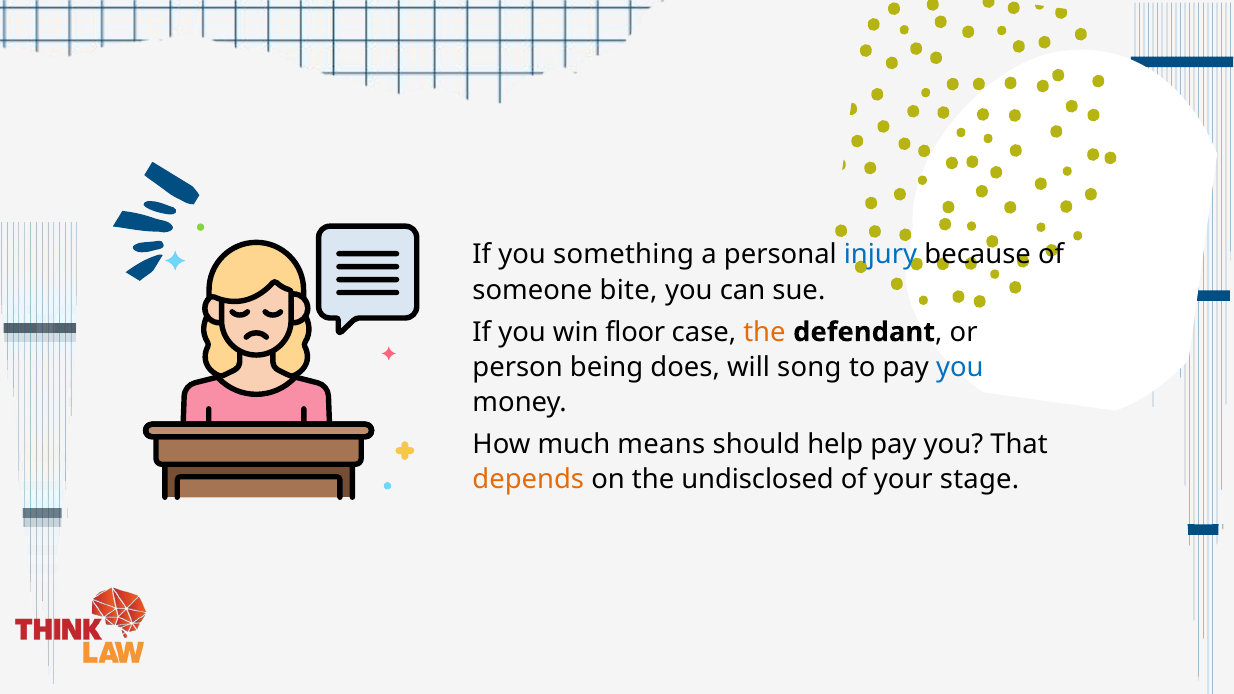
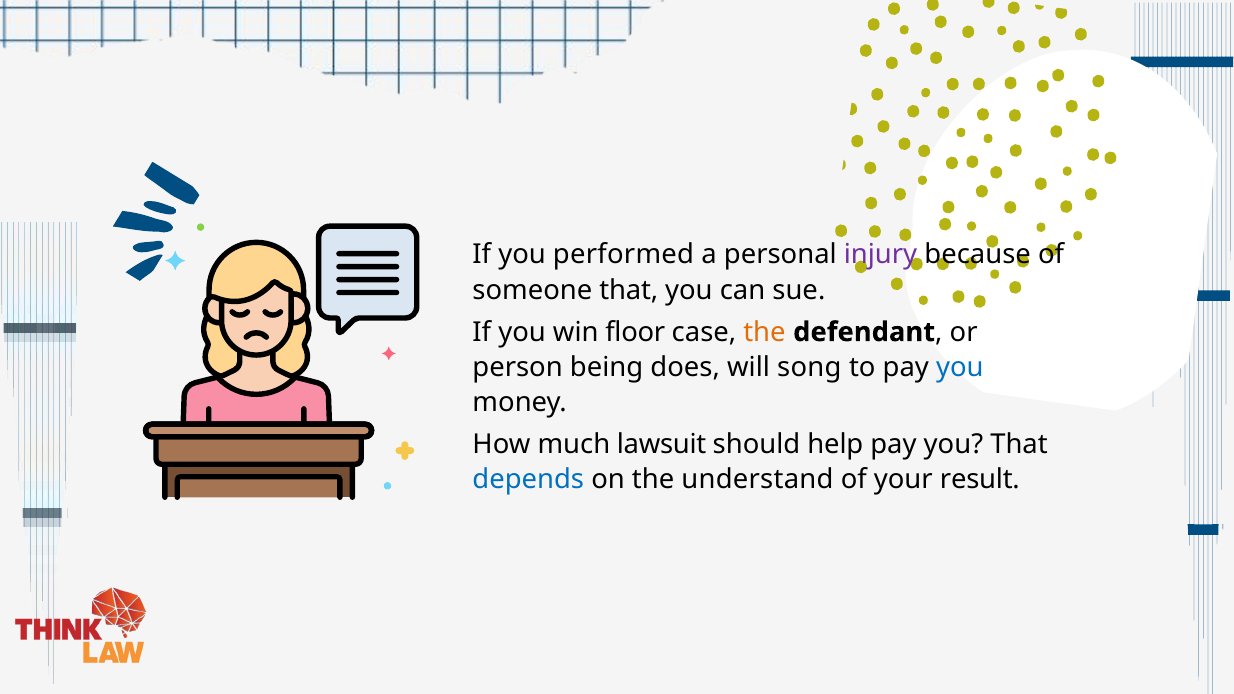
something: something -> performed
injury colour: blue -> purple
someone bite: bite -> that
means: means -> lawsuit
depends colour: orange -> blue
undisclosed: undisclosed -> understand
stage: stage -> result
